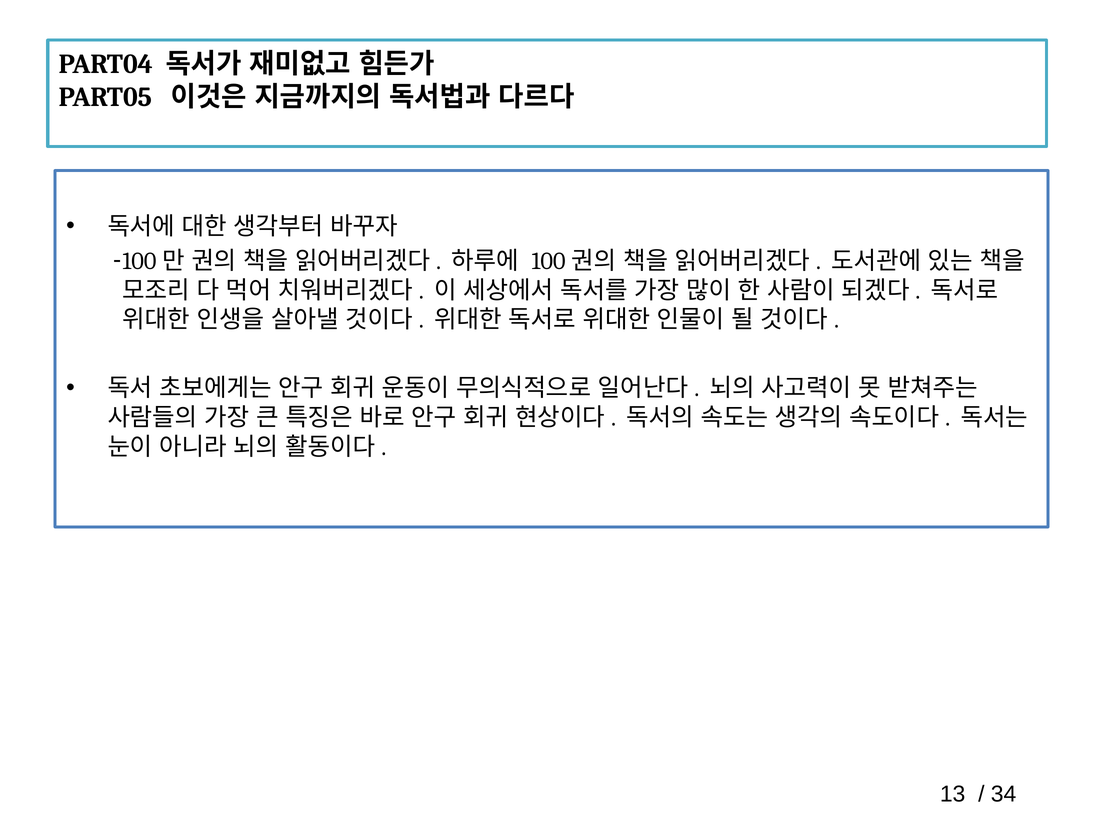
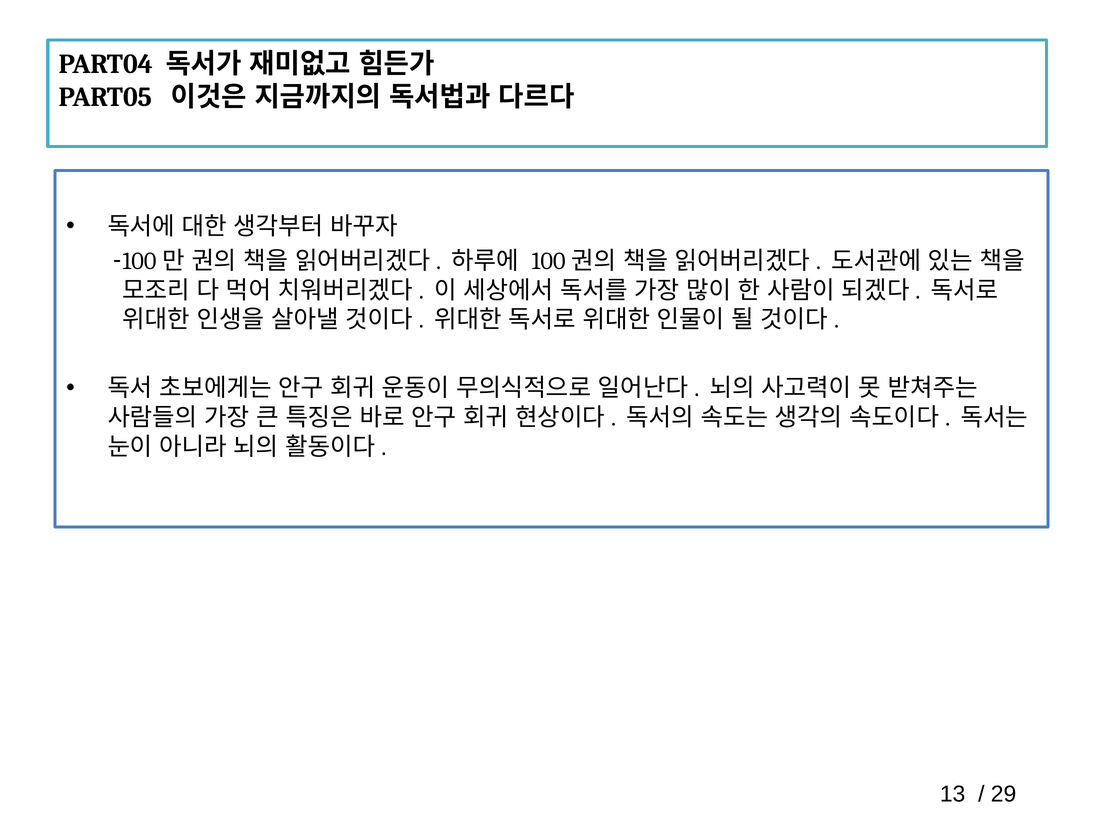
34: 34 -> 29
